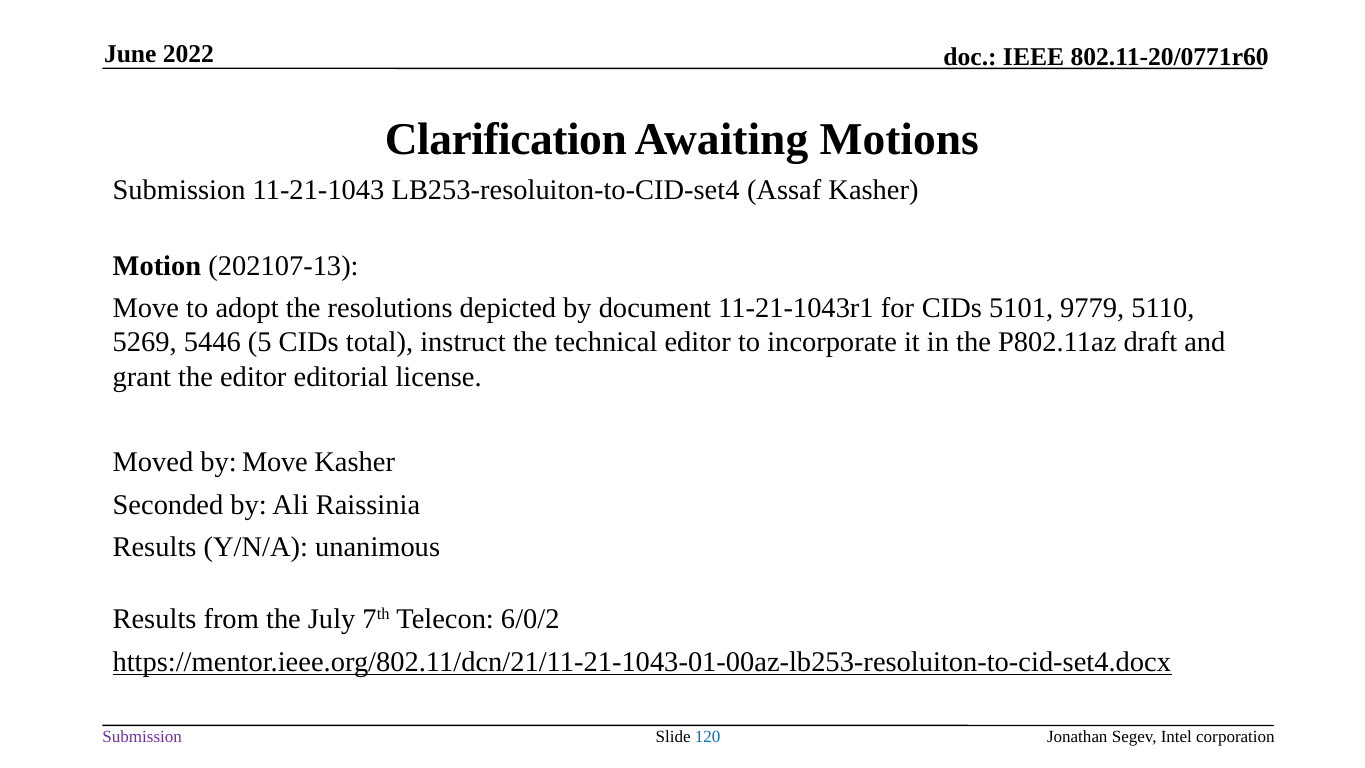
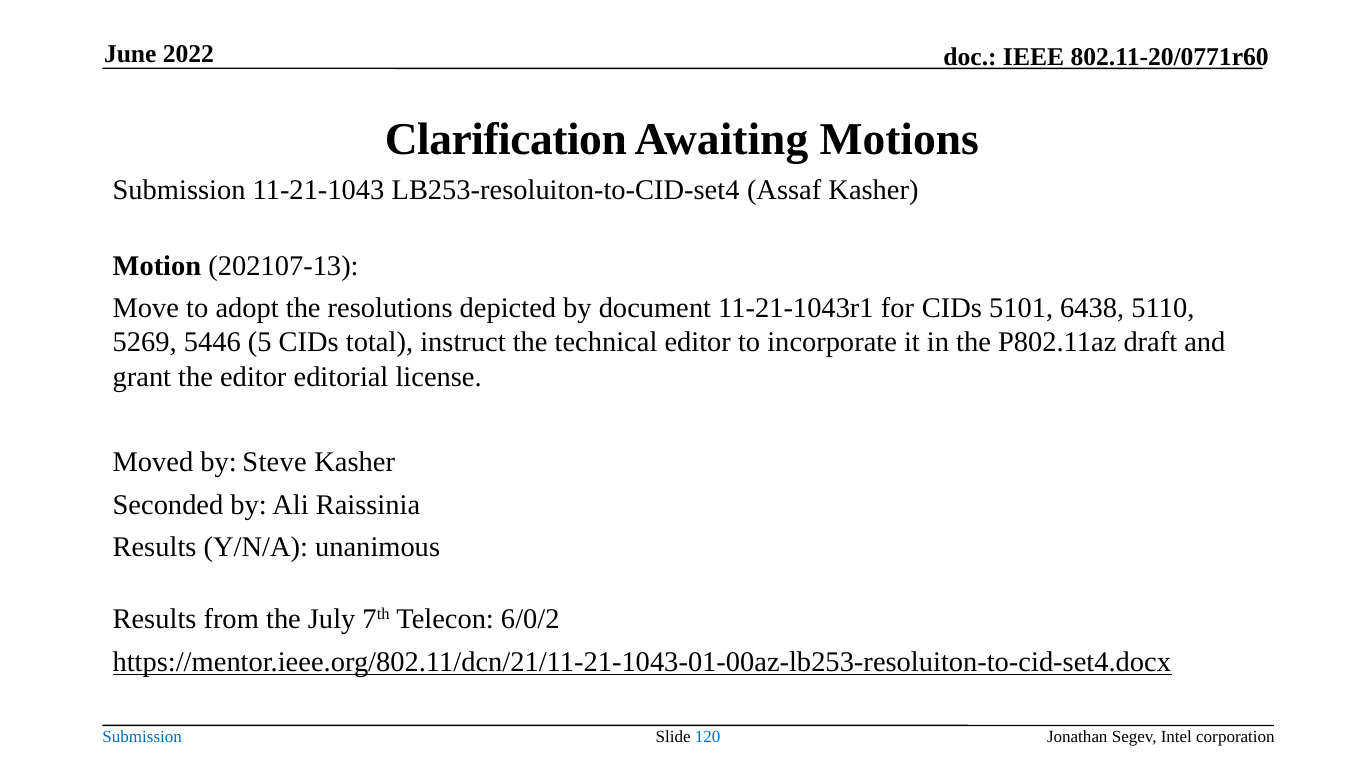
9779: 9779 -> 6438
by Move: Move -> Steve
Submission at (142, 736) colour: purple -> blue
